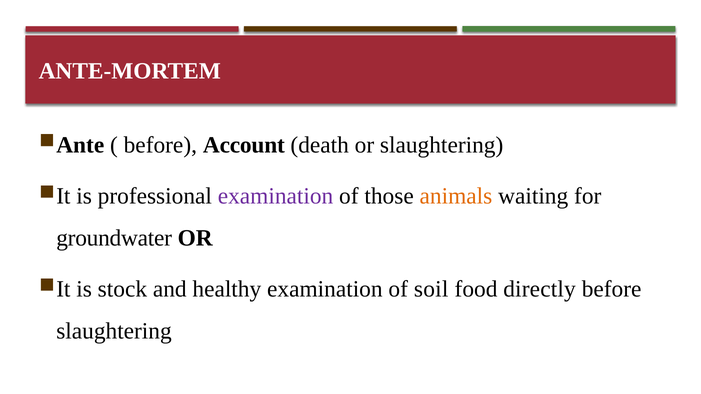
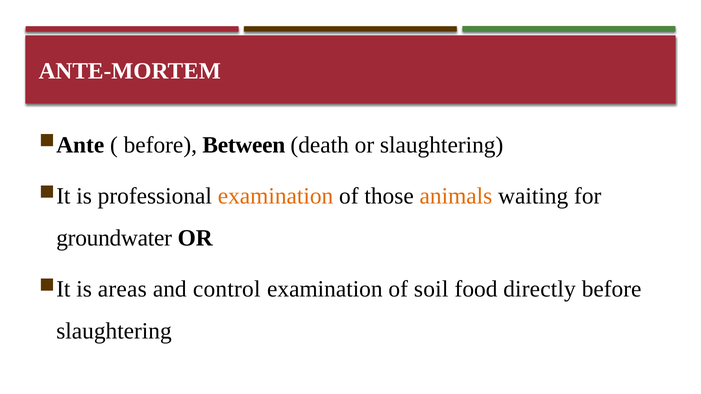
Account: Account -> Between
examination at (276, 196) colour: purple -> orange
stock: stock -> areas
healthy: healthy -> control
